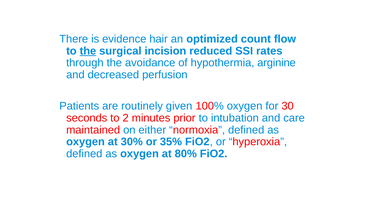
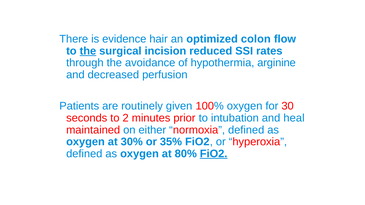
count: count -> colon
care: care -> heal
FiO2 at (214, 154) underline: none -> present
